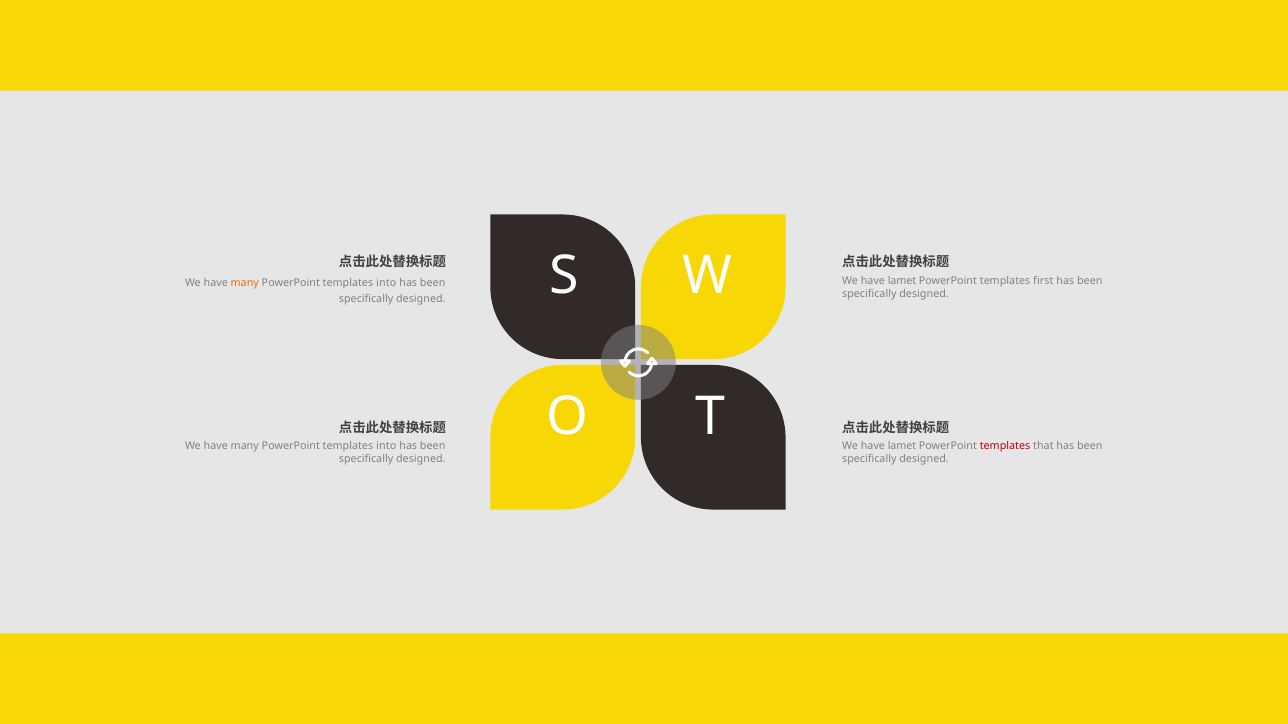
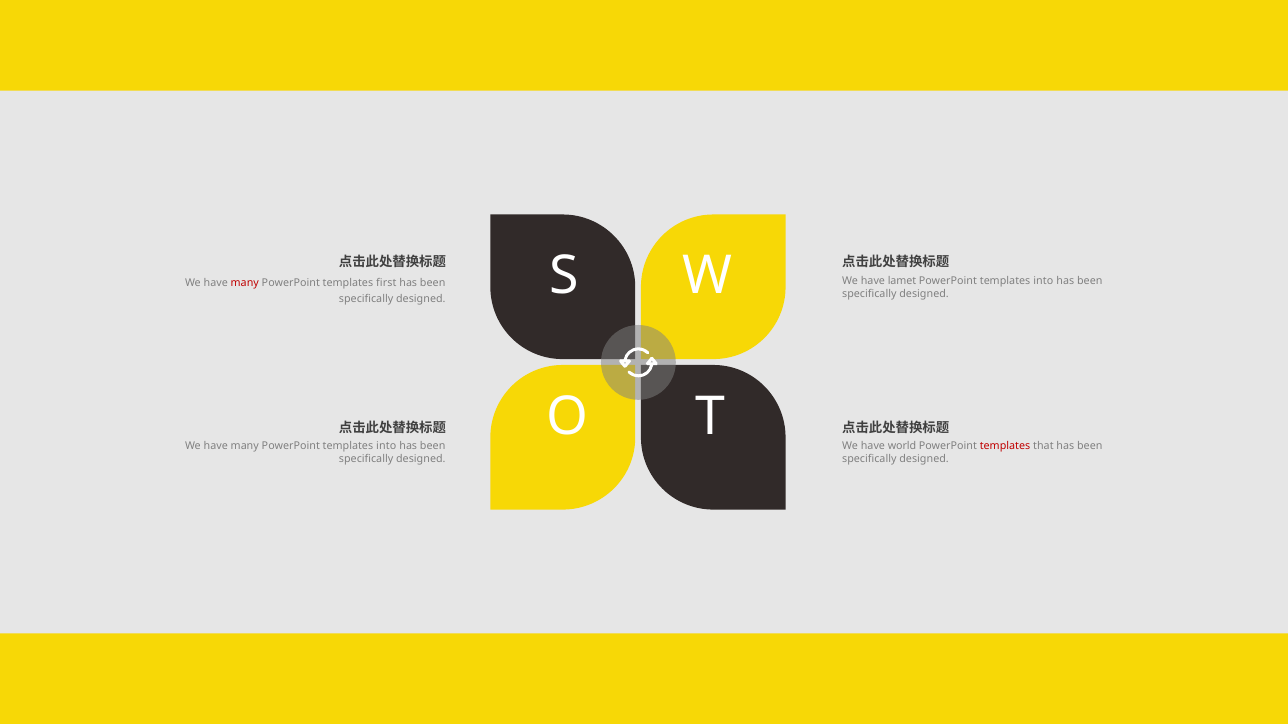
first at (1043, 281): first -> into
many at (245, 284) colour: orange -> red
into at (386, 284): into -> first
lamet at (902, 447): lamet -> world
